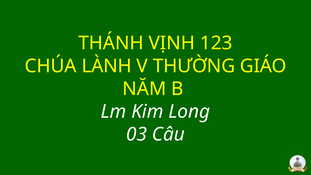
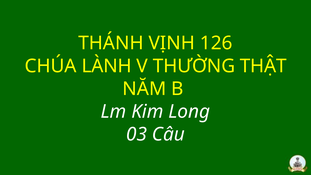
123: 123 -> 126
GIÁO: GIÁO -> THẬT
